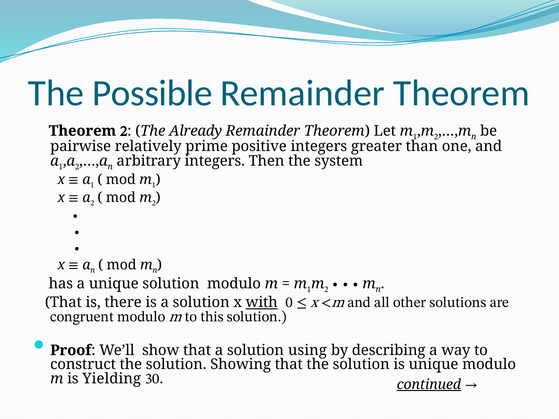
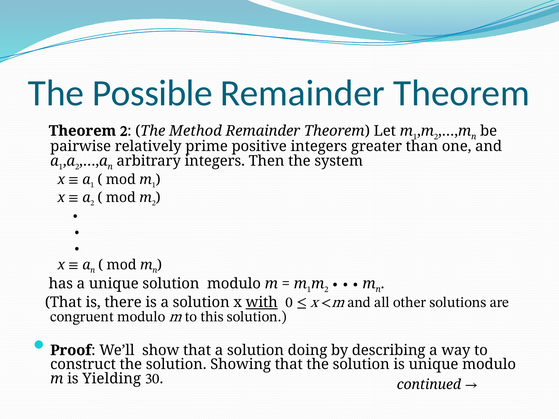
Already: Already -> Method
using: using -> doing
continued underline: present -> none
